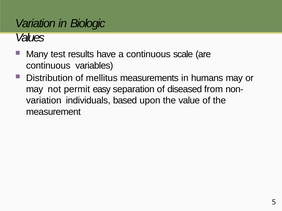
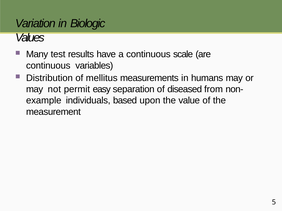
variation at (44, 101): variation -> example
